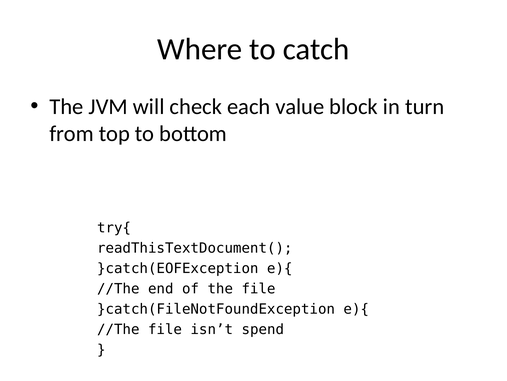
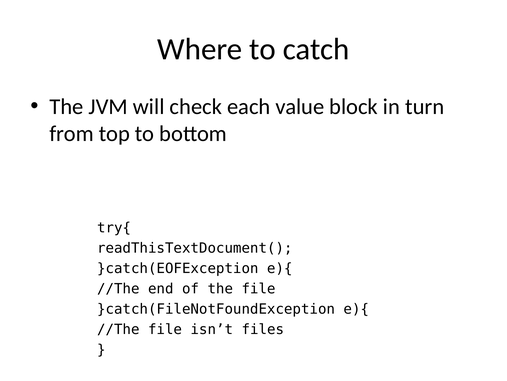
spend: spend -> files
